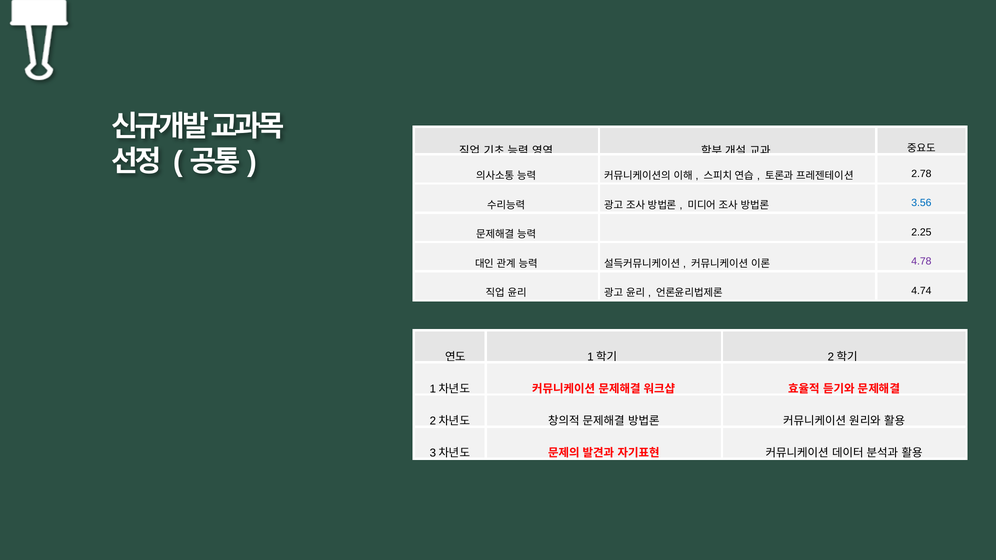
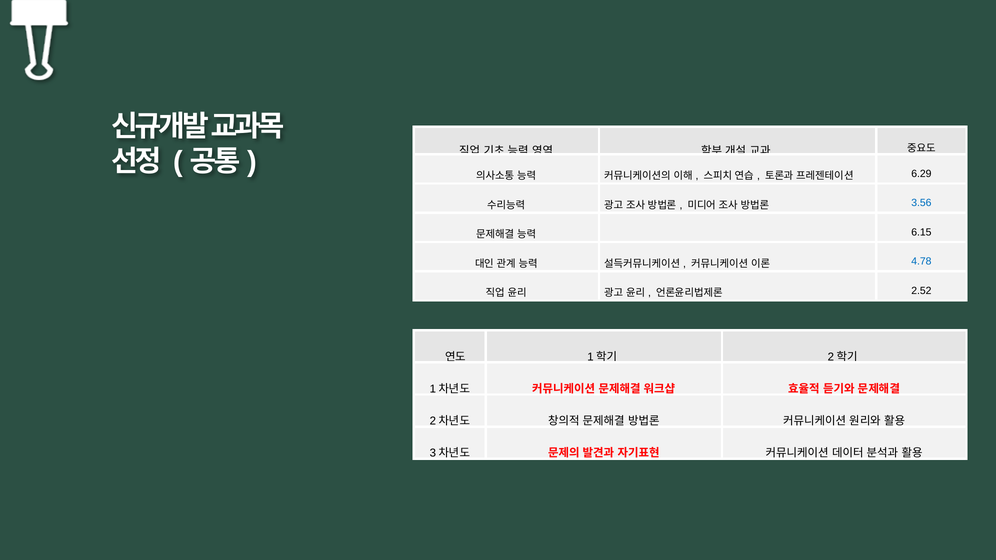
2.78: 2.78 -> 6.29
2.25: 2.25 -> 6.15
4.78 colour: purple -> blue
4.74: 4.74 -> 2.52
